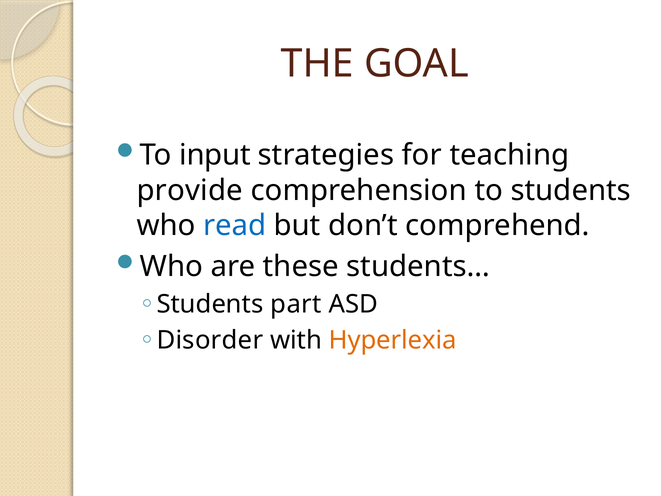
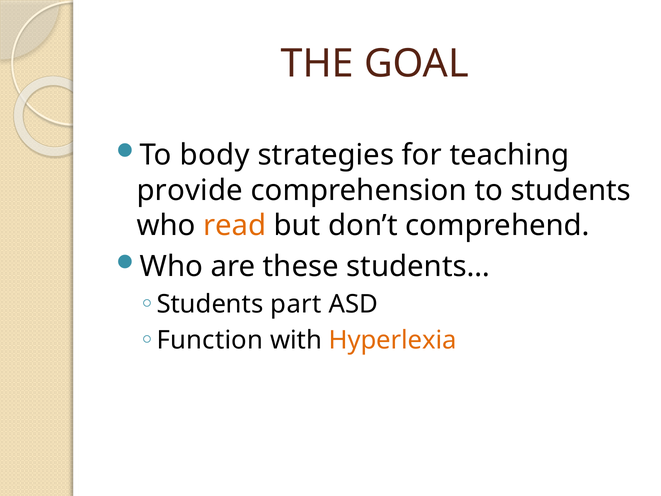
input: input -> body
read colour: blue -> orange
Disorder: Disorder -> Function
